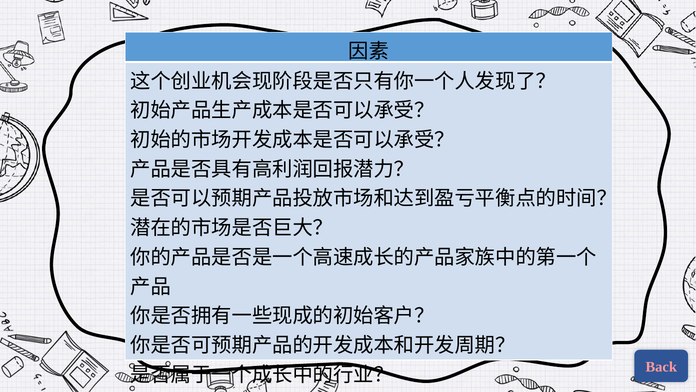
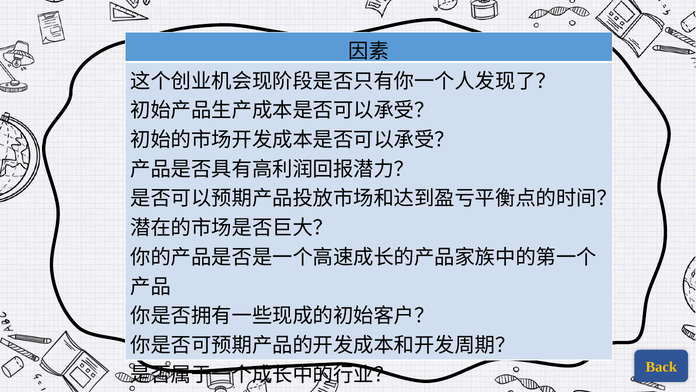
Back colour: pink -> yellow
